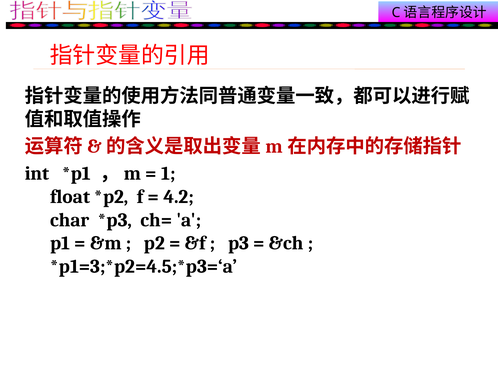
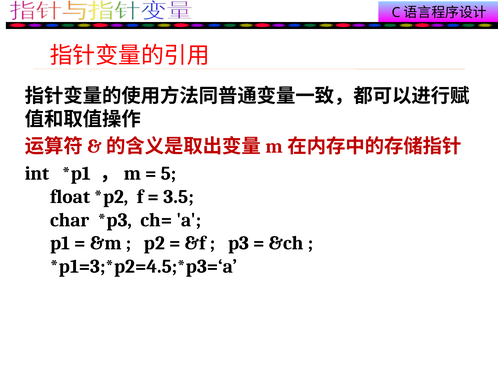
1: 1 -> 5
4.2: 4.2 -> 3.5
